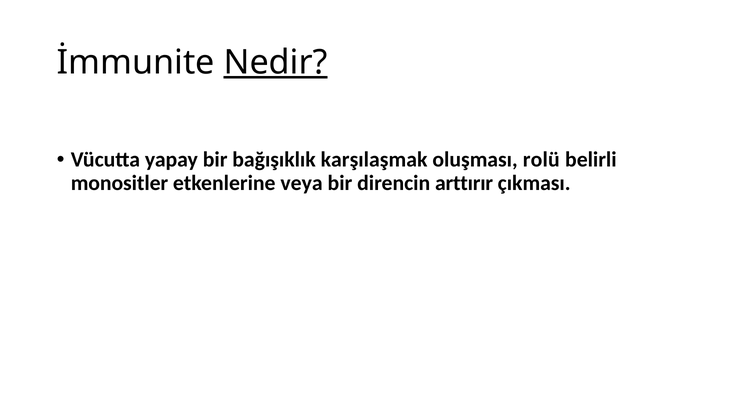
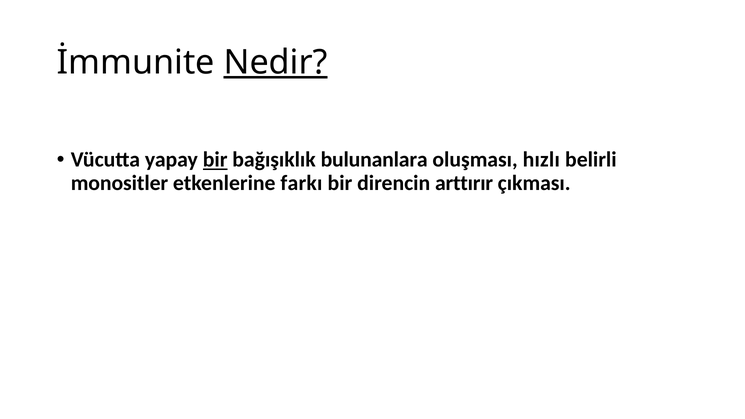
bir at (215, 160) underline: none -> present
karşılaşmak: karşılaşmak -> bulunanlara
rolü: rolü -> hızlı
veya: veya -> farkı
